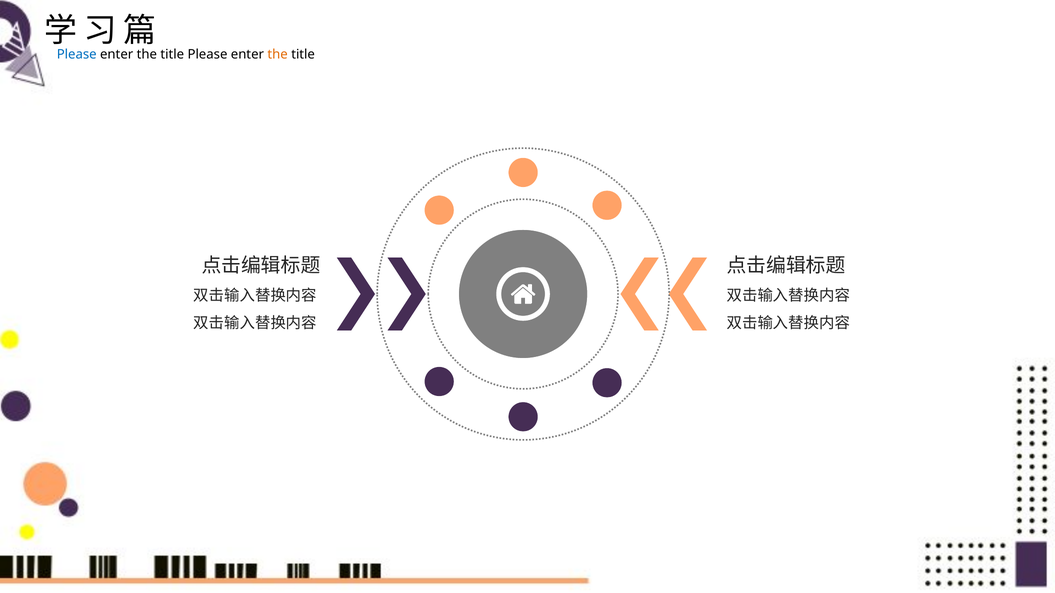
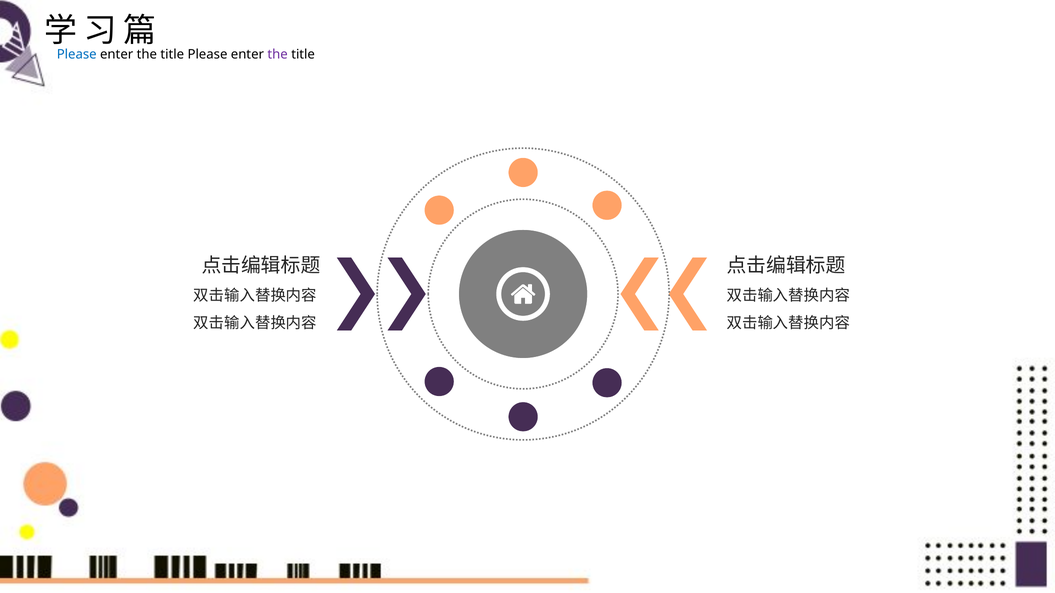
the at (278, 54) colour: orange -> purple
